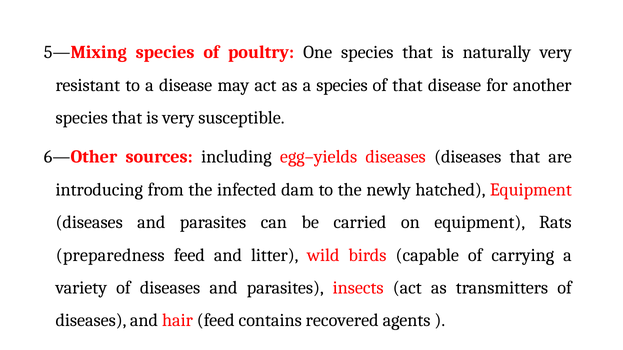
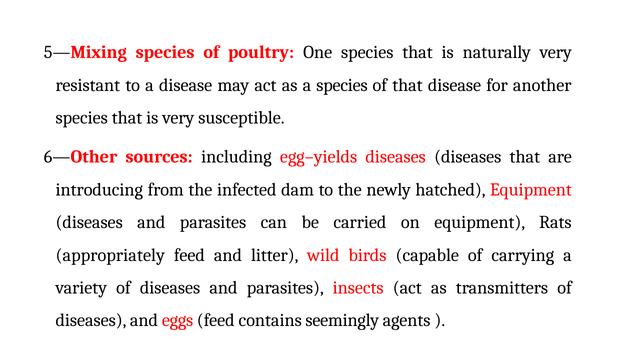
preparedness: preparedness -> appropriately
hair: hair -> eggs
recovered: recovered -> seemingly
